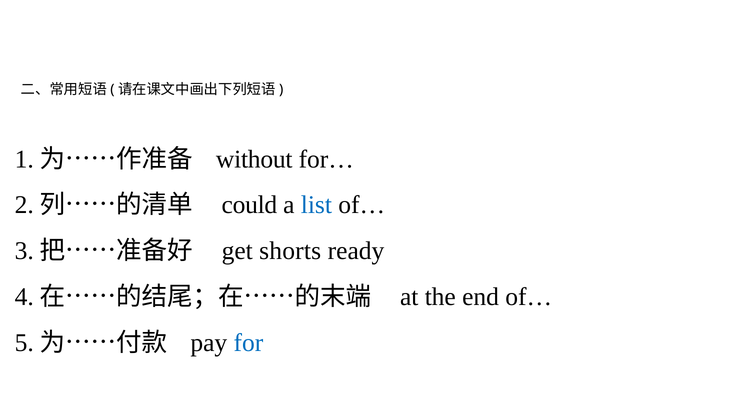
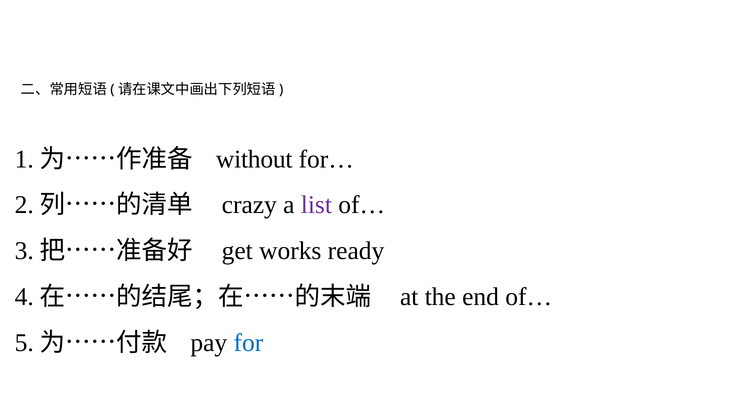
could: could -> crazy
list colour: blue -> purple
shorts: shorts -> works
